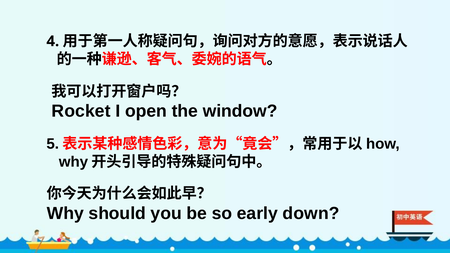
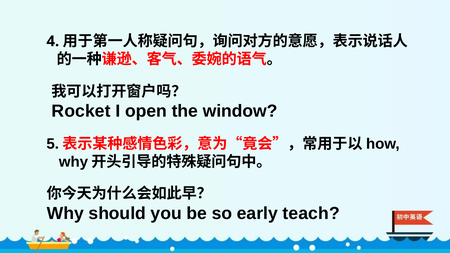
down: down -> teach
